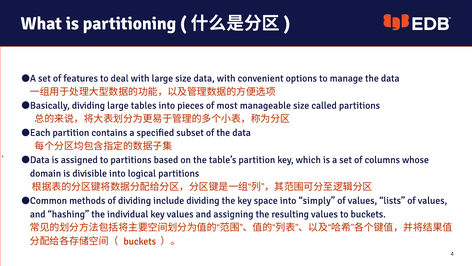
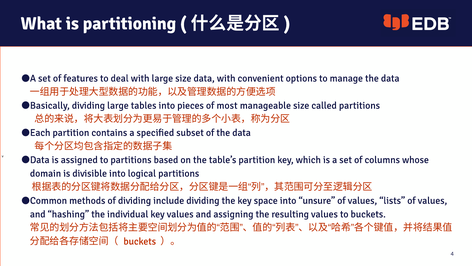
simply: simply -> unsure
